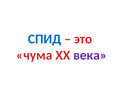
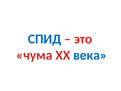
века colour: purple -> blue
